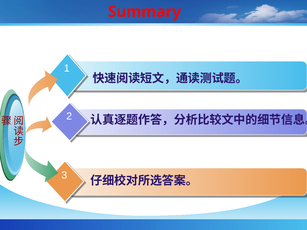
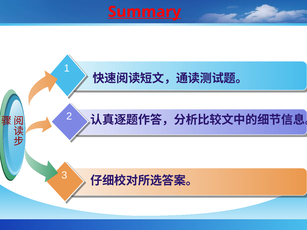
Summary underline: none -> present
